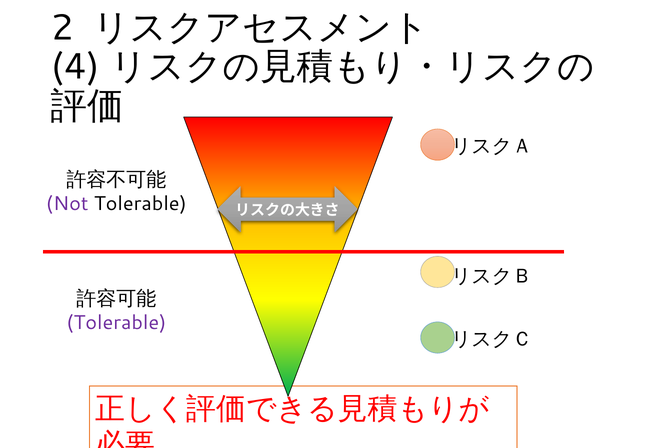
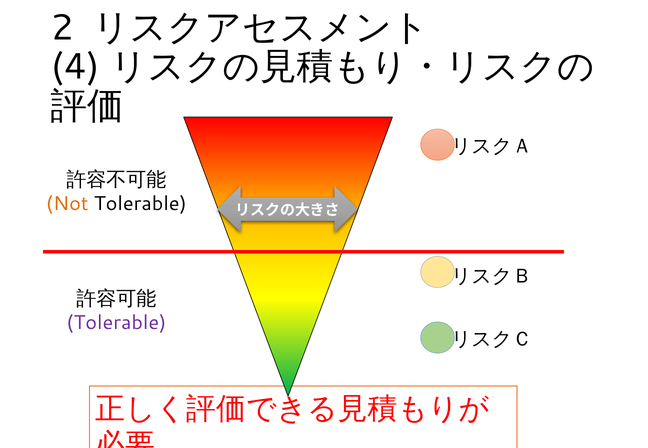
Not colour: purple -> orange
